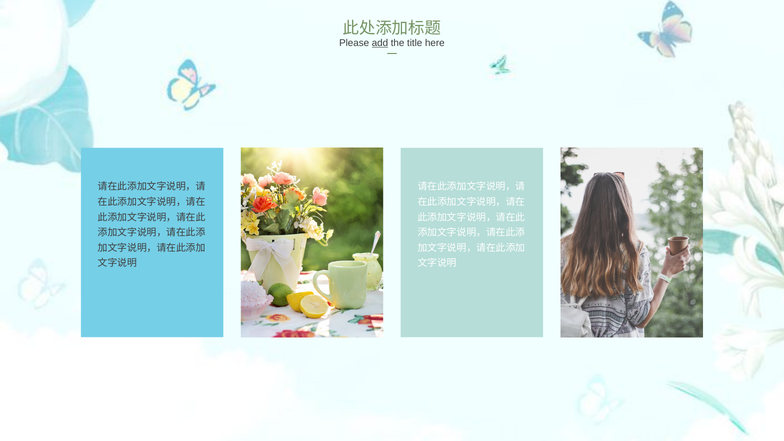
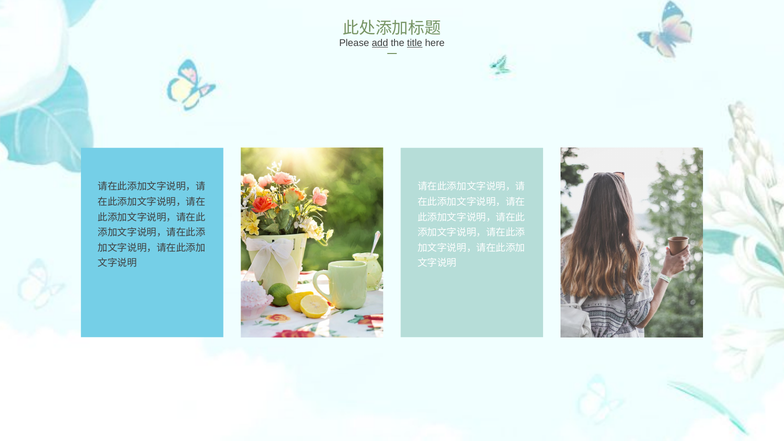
title underline: none -> present
